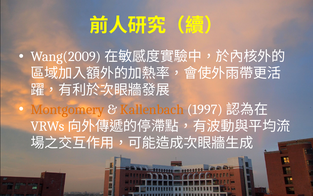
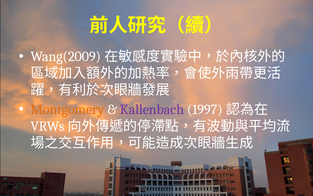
Kallenbach colour: orange -> purple
